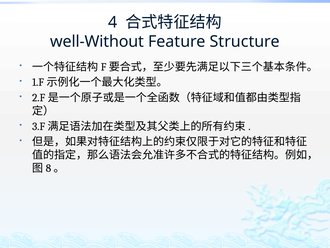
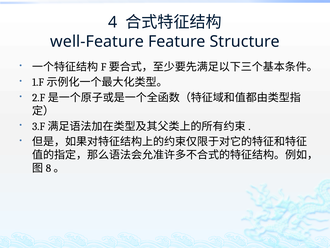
well-Without: well-Without -> well-Feature
